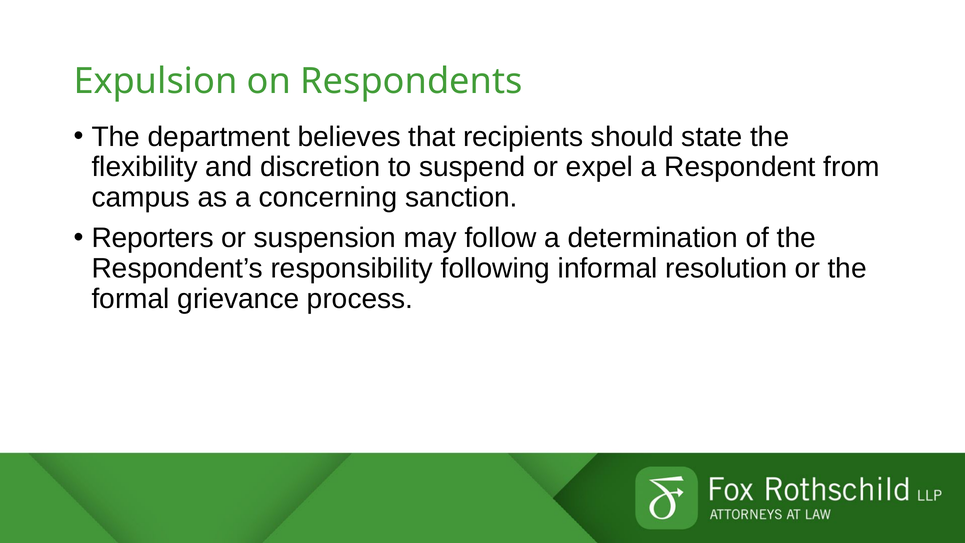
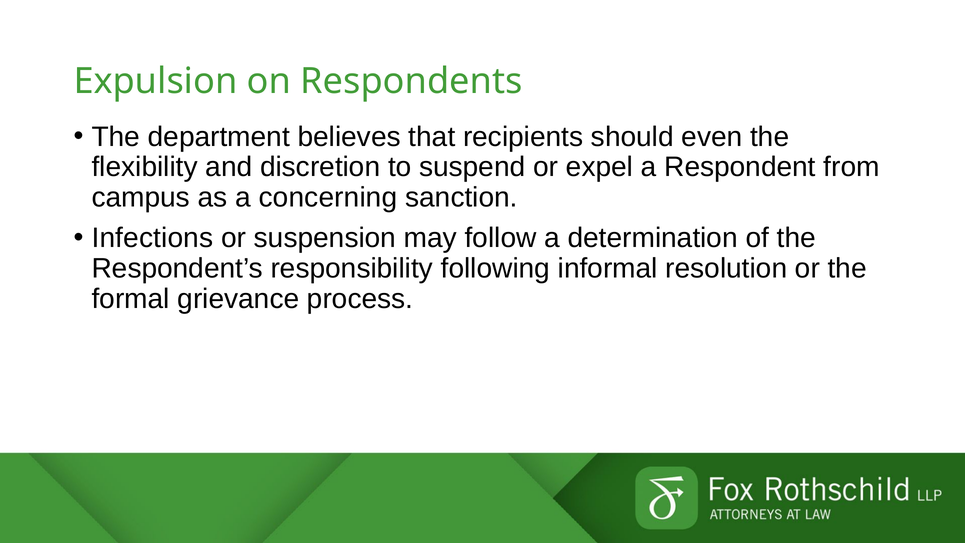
state: state -> even
Reporters: Reporters -> Infections
